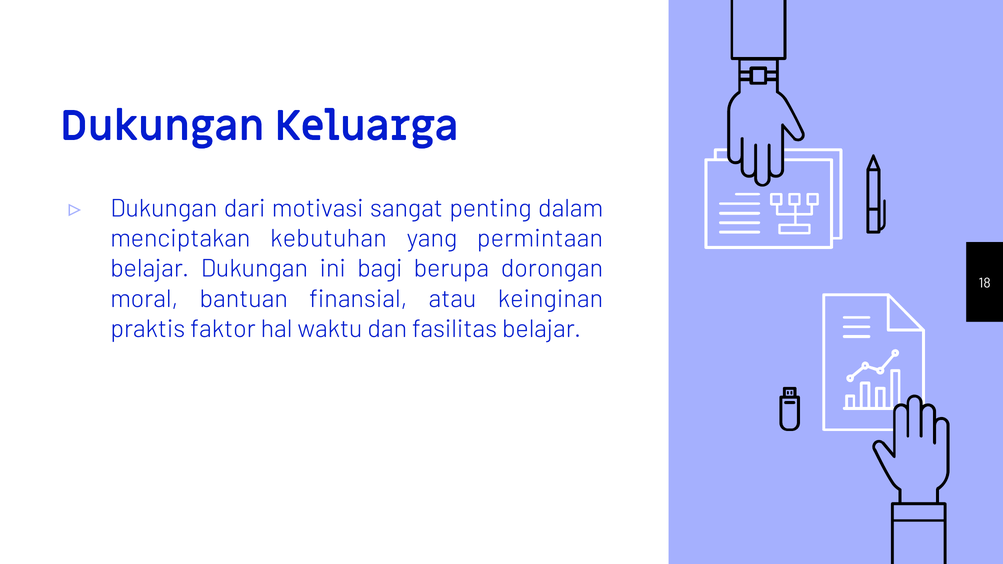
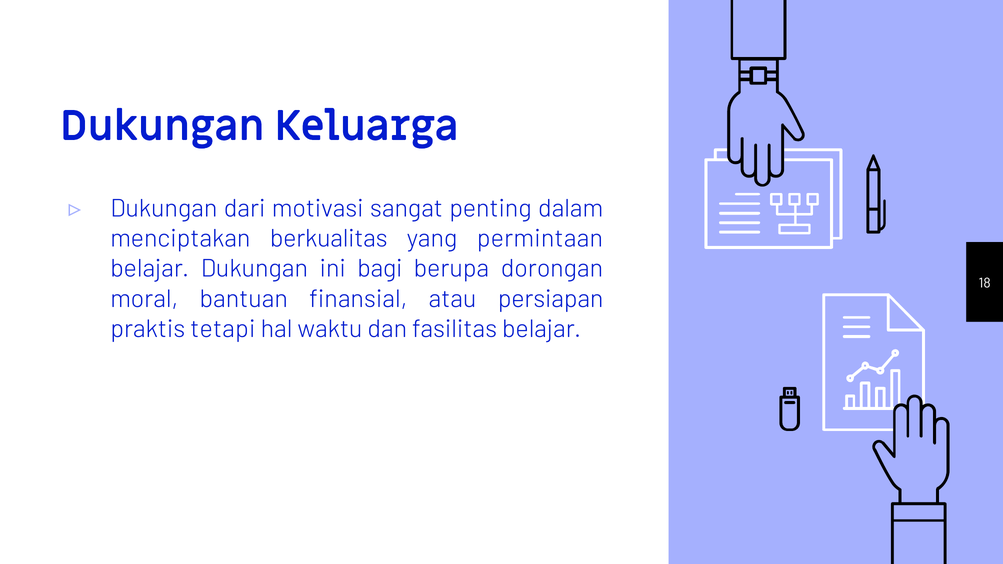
kebutuhan: kebutuhan -> berkualitas
keinginan: keinginan -> persiapan
faktor: faktor -> tetapi
